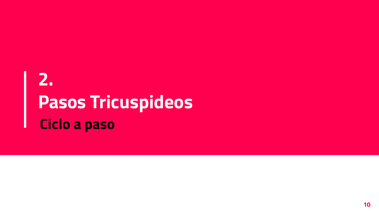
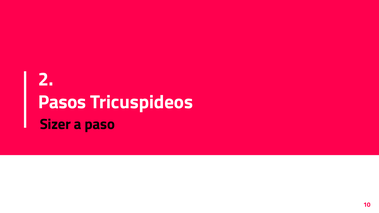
Ciclo: Ciclo -> Sizer
